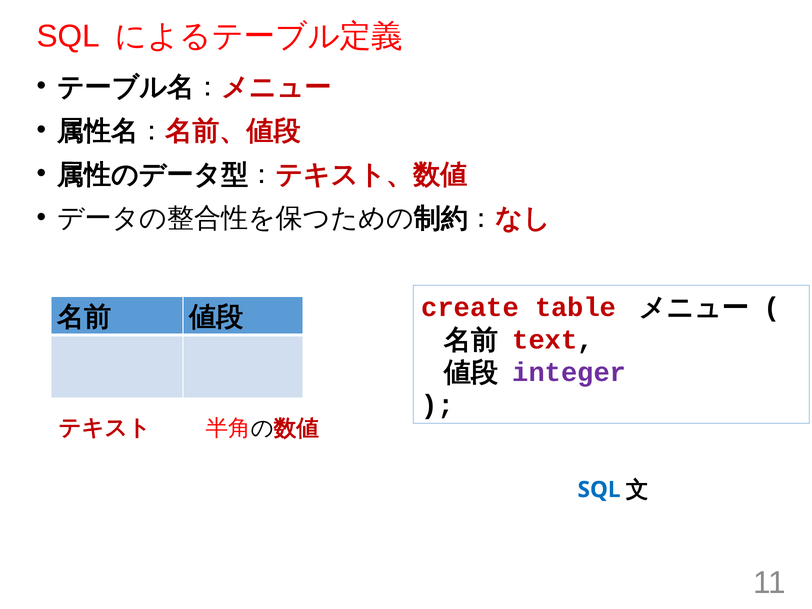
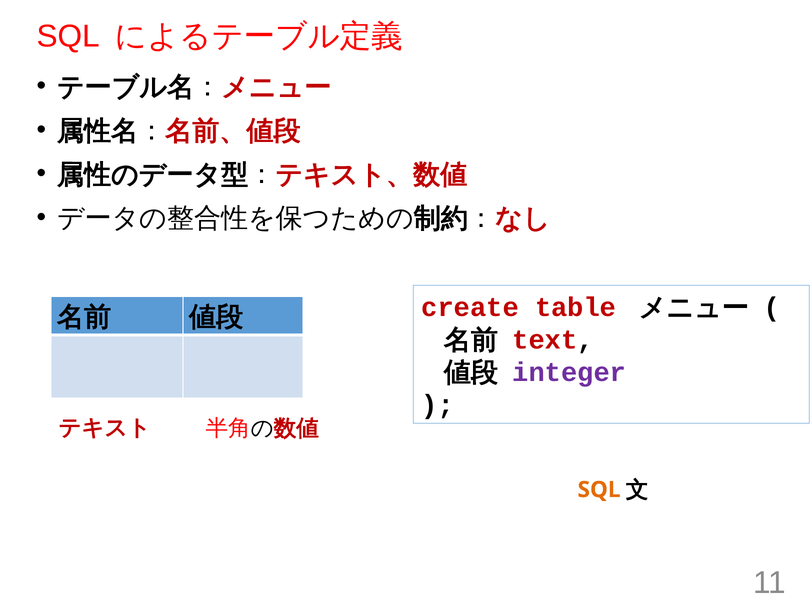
SQL at (599, 490) colour: blue -> orange
